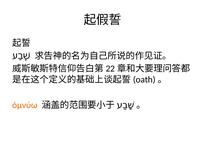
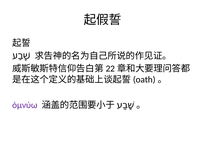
ὀμνύω colour: orange -> purple
